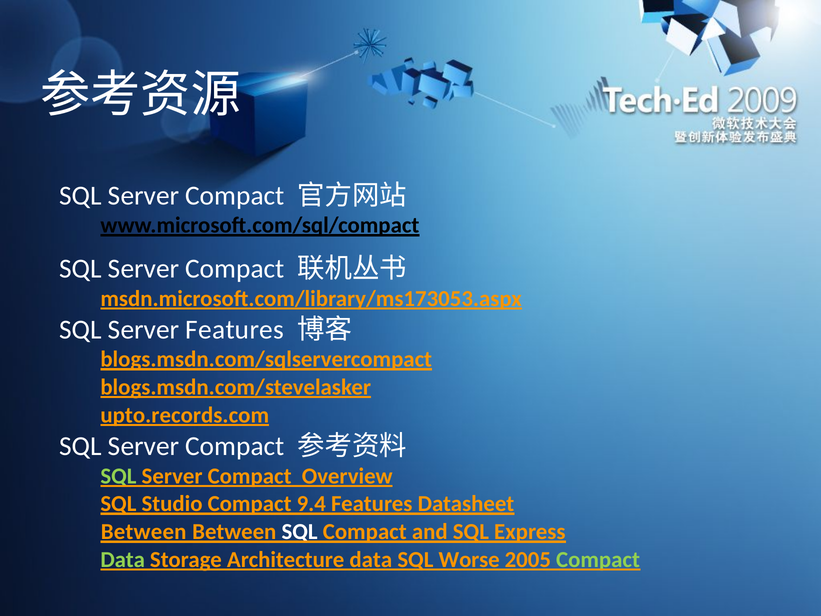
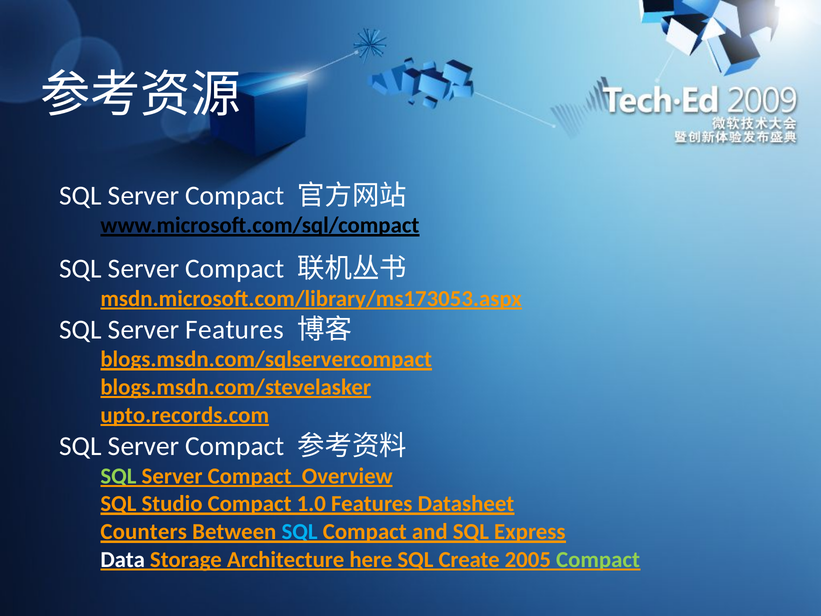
9.4: 9.4 -> 1.0
Between at (144, 532): Between -> Counters
SQL at (300, 532) colour: white -> light blue
Data at (123, 560) colour: light green -> white
Architecture data: data -> here
Worse: Worse -> Create
